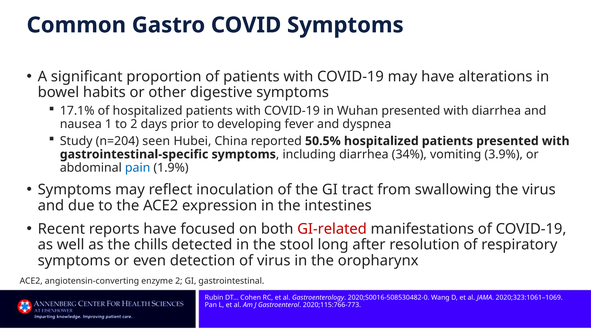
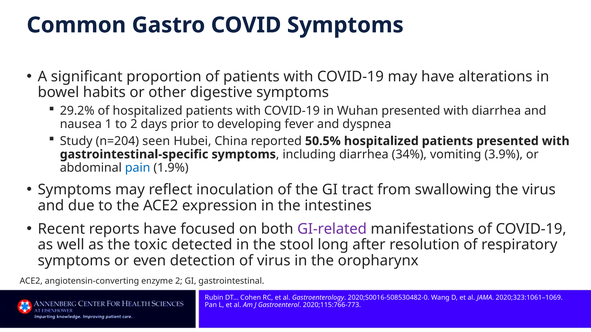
17.1%: 17.1% -> 29.2%
GI-related colour: red -> purple
chills: chills -> toxic
